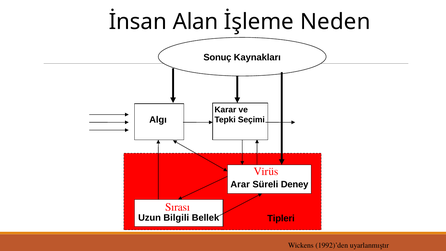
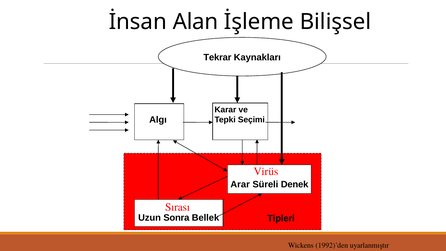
Neden: Neden -> Bilişsel
Sonuç: Sonuç -> Tekrar
Deney: Deney -> Denek
Bilgili: Bilgili -> Sonra
